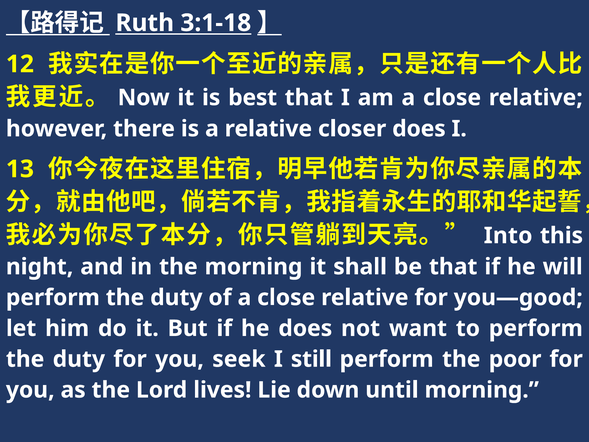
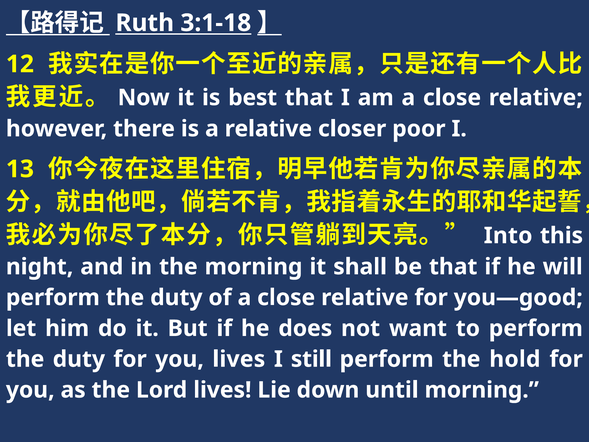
closer does: does -> poor
you seek: seek -> lives
poor: poor -> hold
